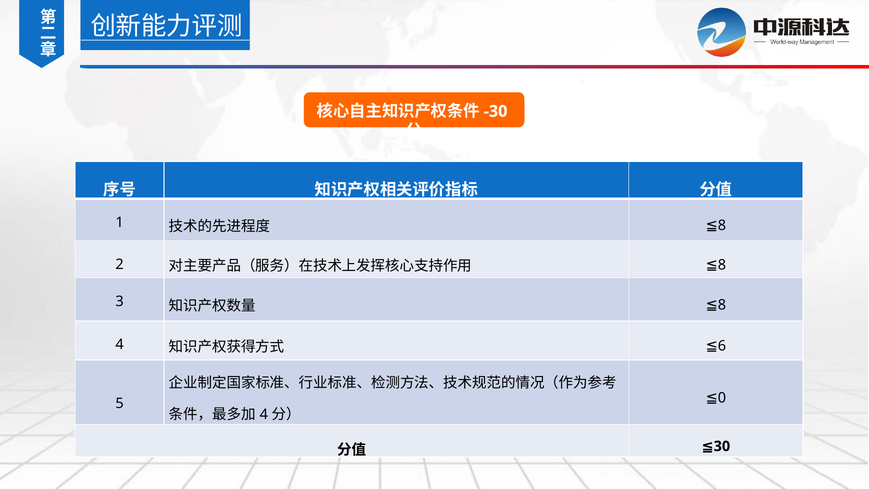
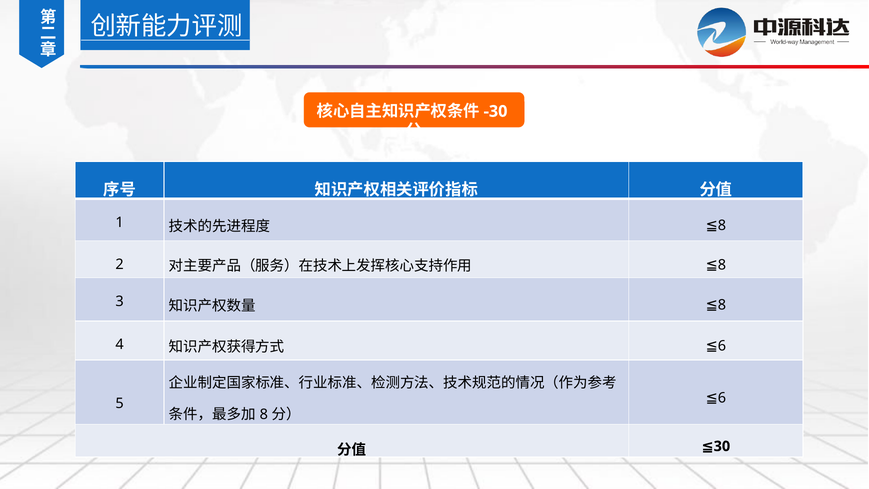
0 at (722, 398): 0 -> 6
4 at (264, 414): 4 -> 8
